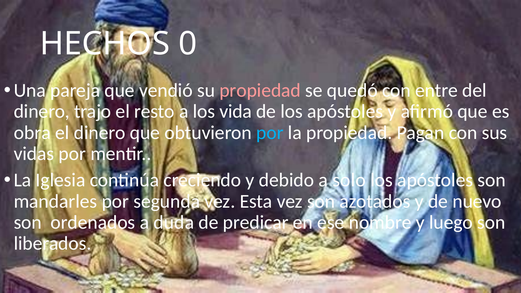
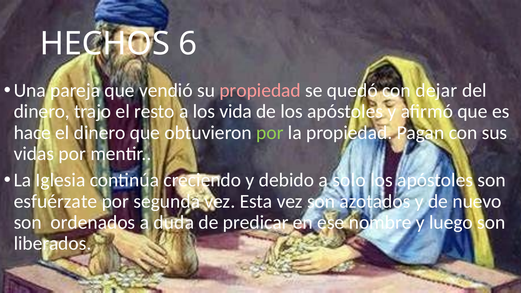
0: 0 -> 6
entre: entre -> dejar
obra: obra -> hace
por at (270, 133) colour: light blue -> light green
mandarles: mandarles -> esfuérzate
